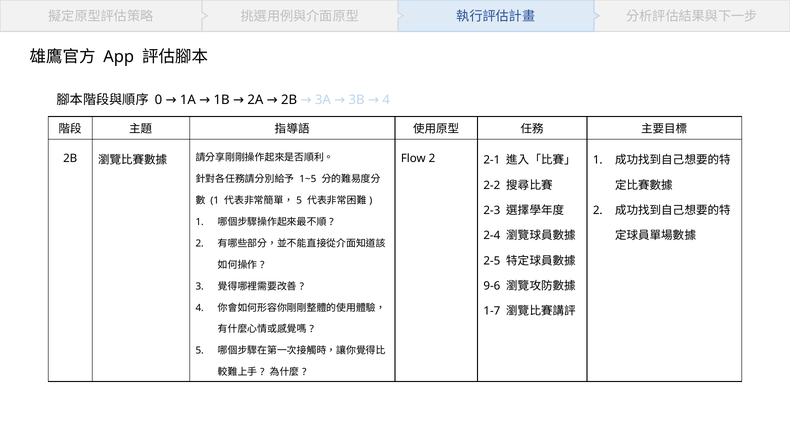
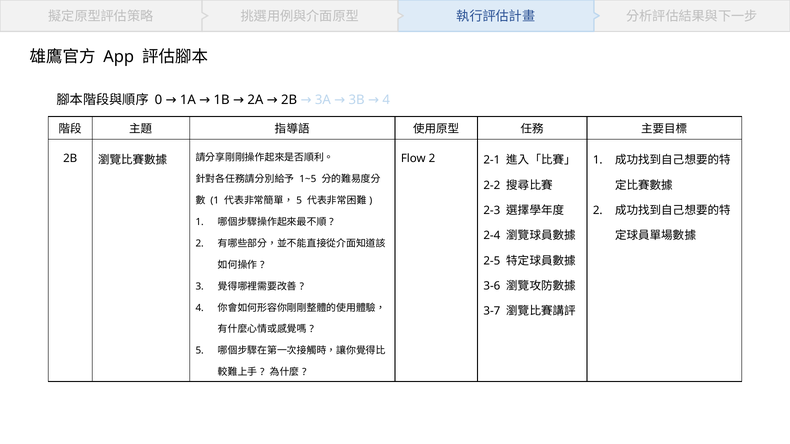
9-6: 9-6 -> 3-6
1-7: 1-7 -> 3-7
